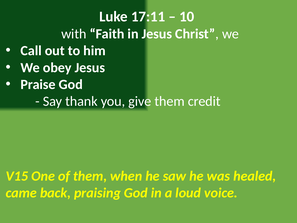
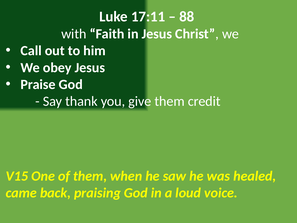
10: 10 -> 88
